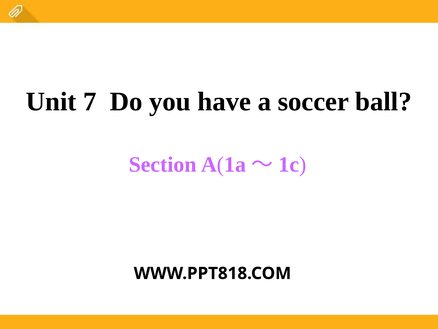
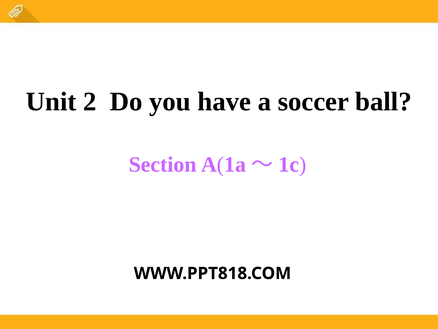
7: 7 -> 2
